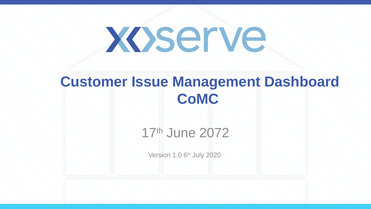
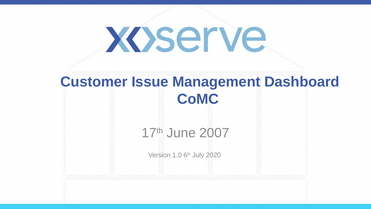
2072: 2072 -> 2007
